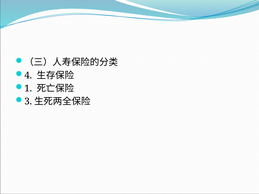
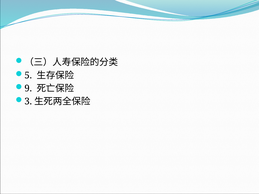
4: 4 -> 5
1: 1 -> 9
